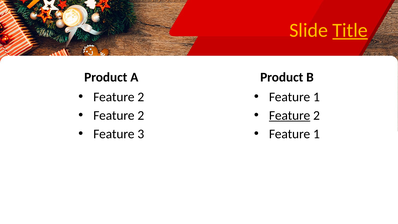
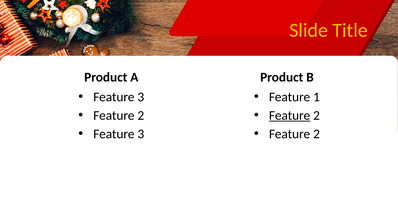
Title underline: present -> none
2 at (141, 97): 2 -> 3
1 at (316, 134): 1 -> 2
